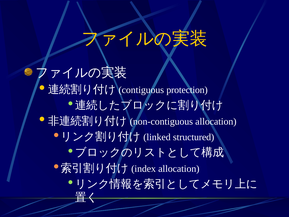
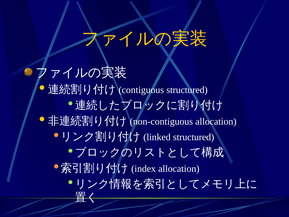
protection at (187, 90): protection -> structured
